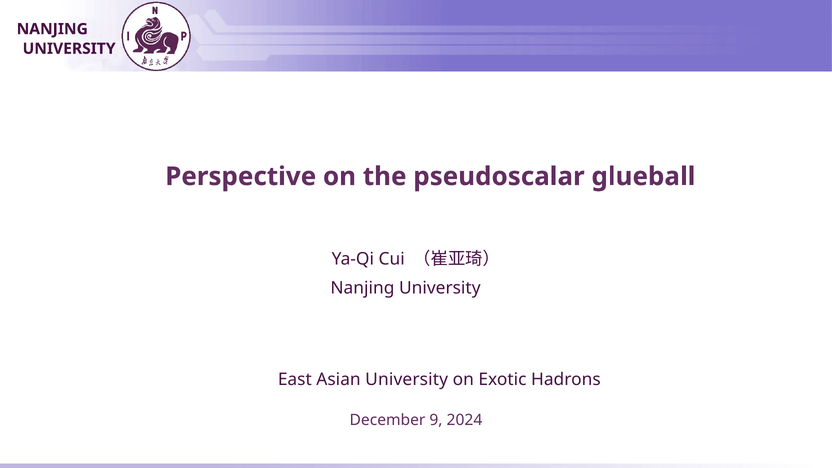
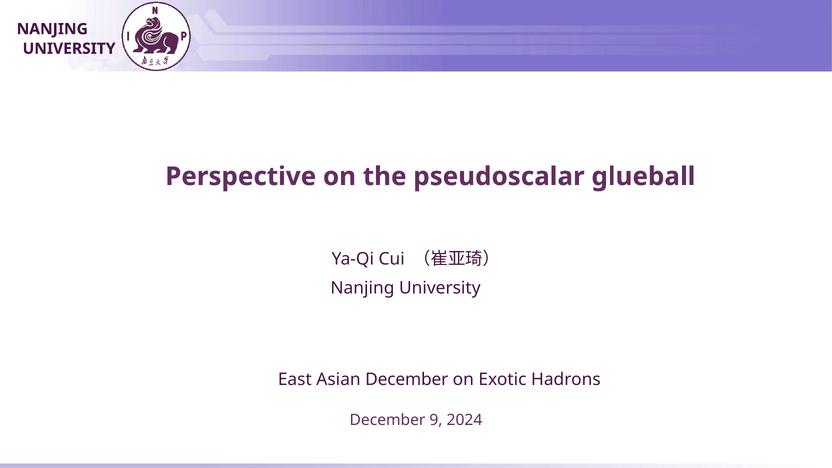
Asian University: University -> December
